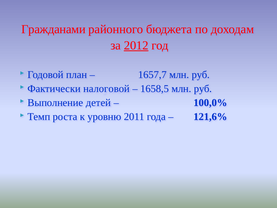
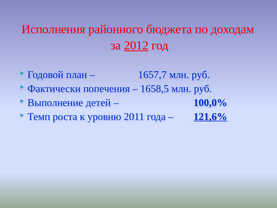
Гражданами: Гражданами -> Исполнения
налоговой: налоговой -> попечения
121,6% underline: none -> present
